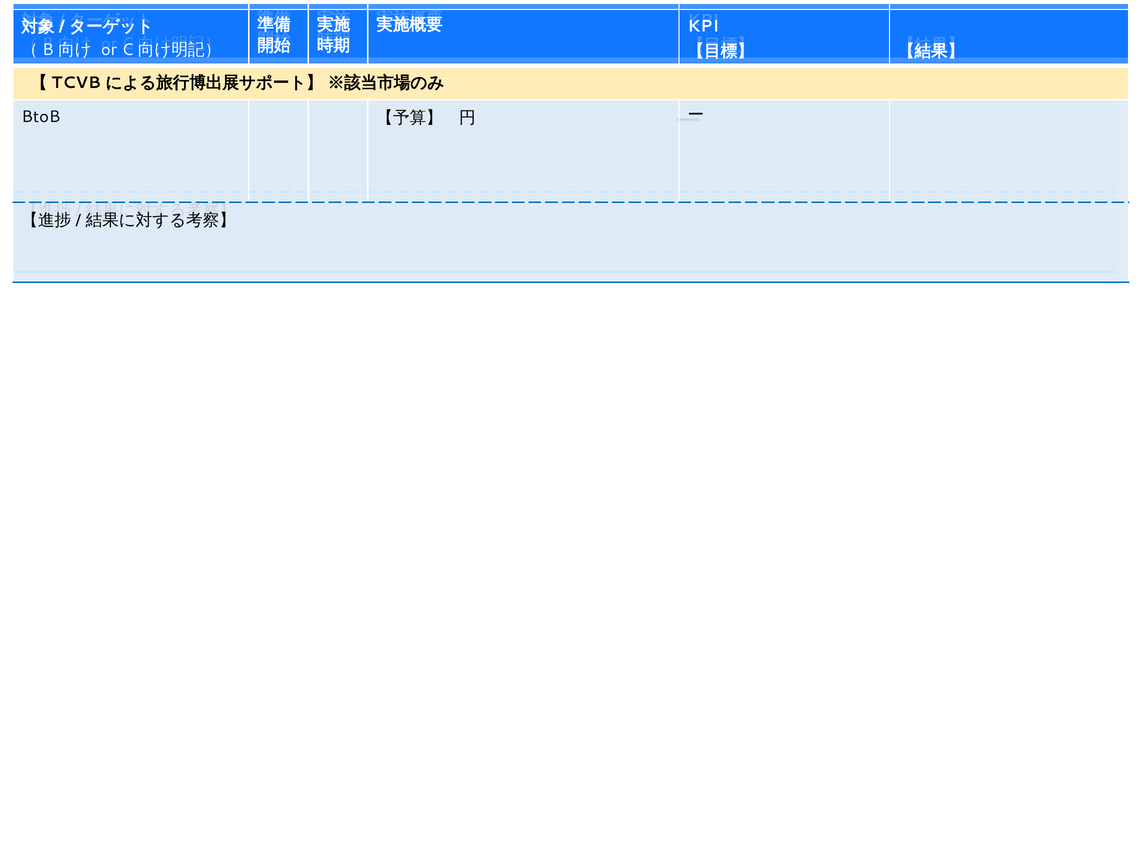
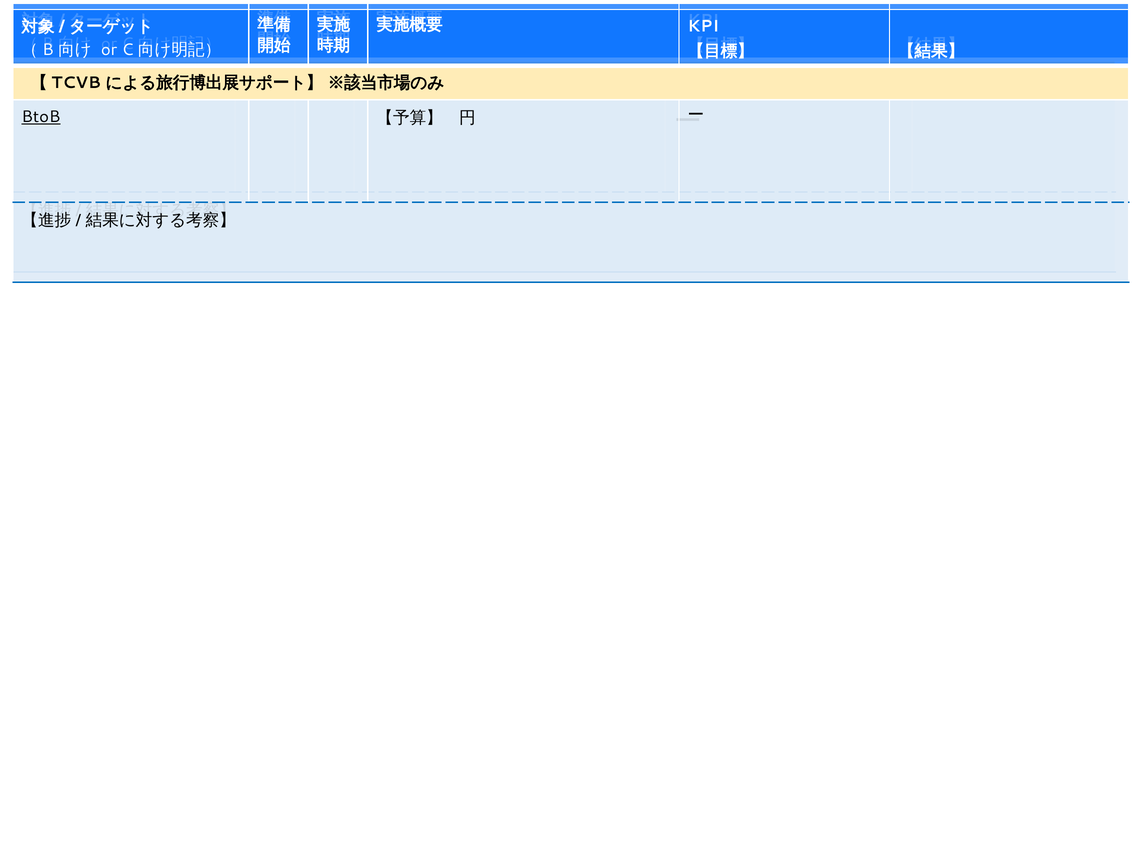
BtoB underline: none -> present
